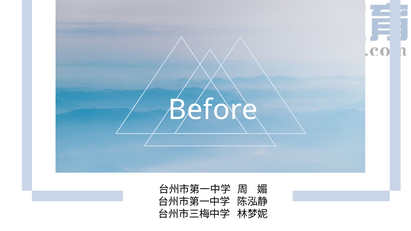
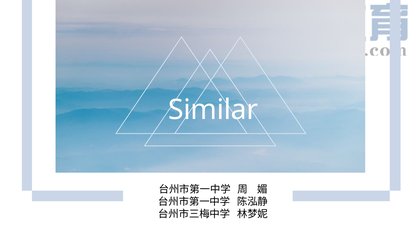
Before: Before -> Similar
